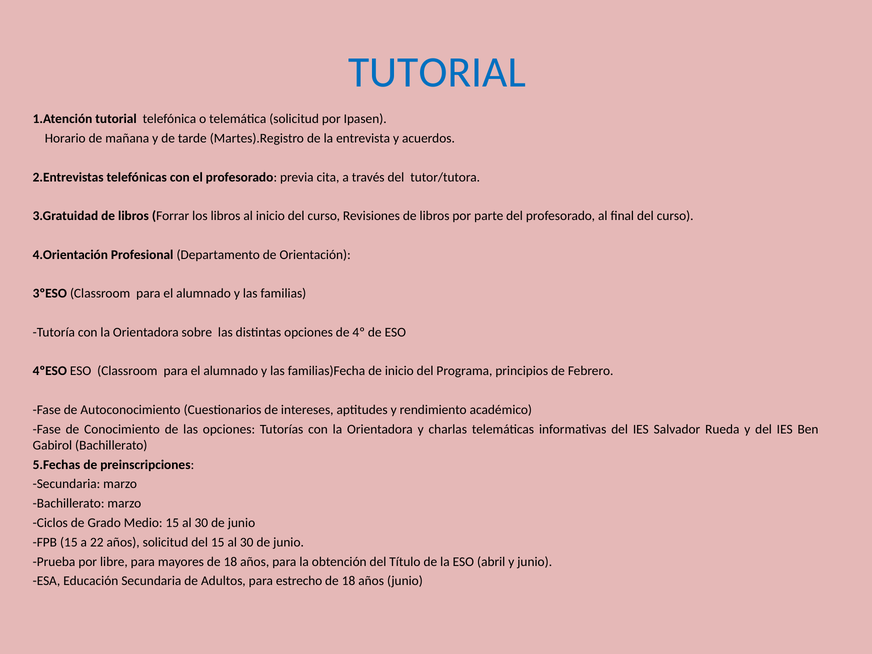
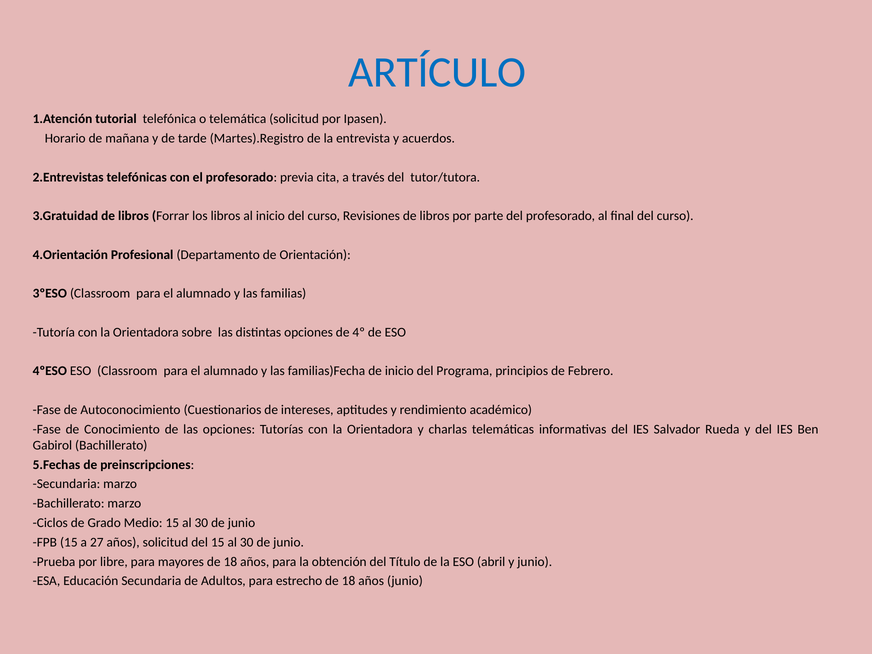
TUTORIAL at (437, 73): TUTORIAL -> ARTÍCULO
22: 22 -> 27
